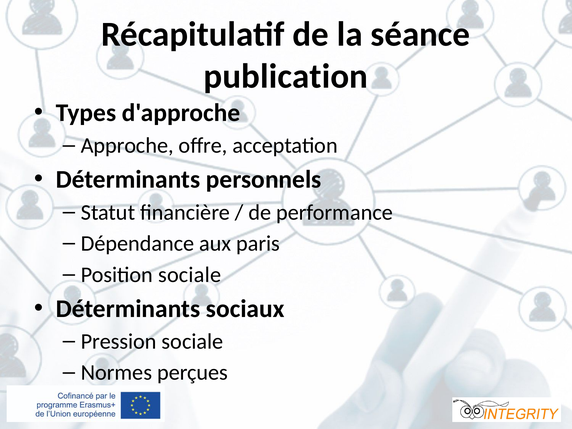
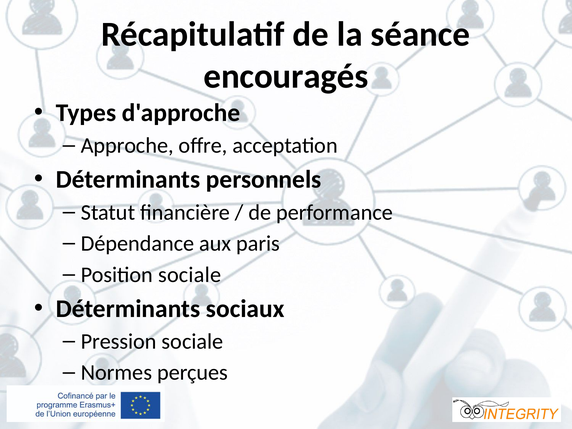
publication: publication -> encouragés
